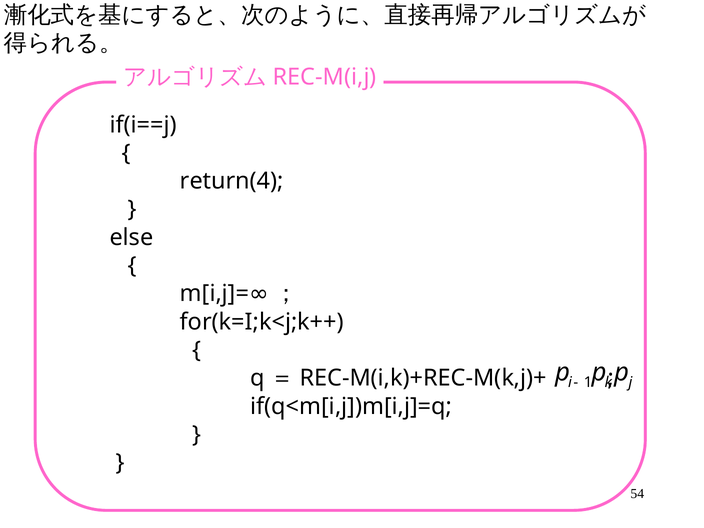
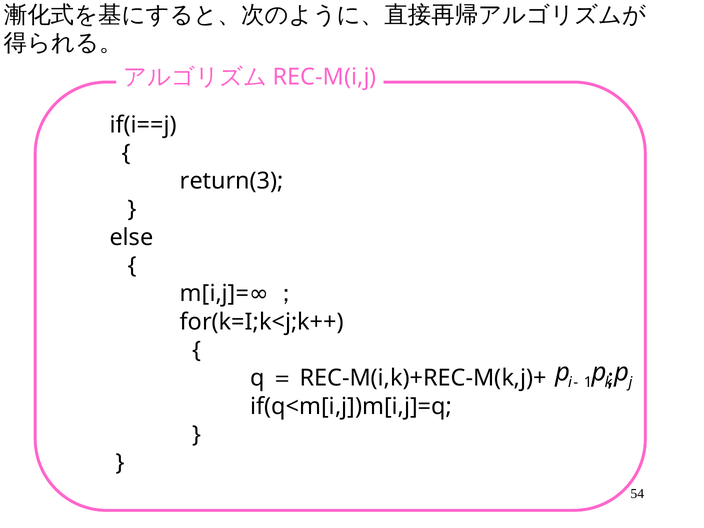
return(4: return(4 -> return(3
